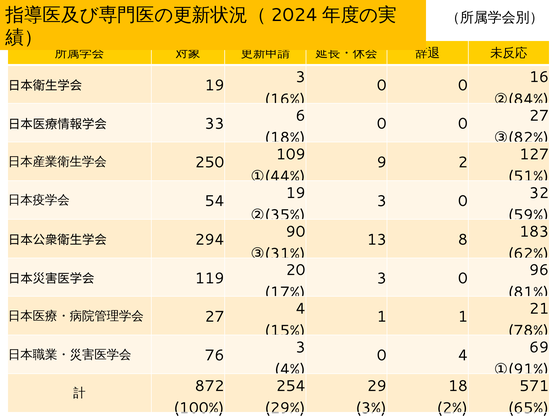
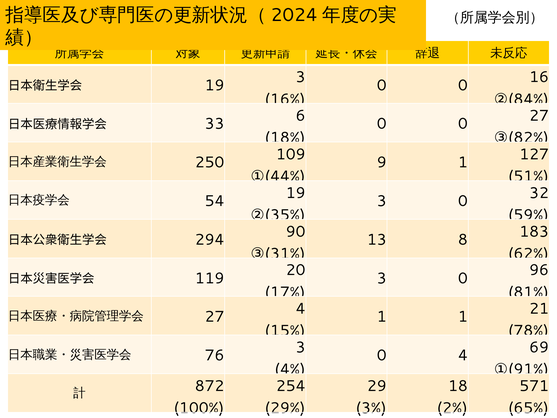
9 2: 2 -> 1
